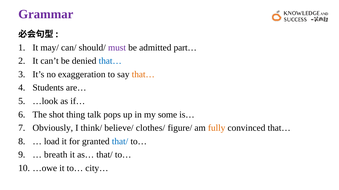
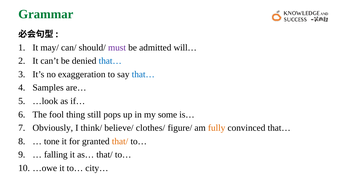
Grammar colour: purple -> green
part…: part… -> will…
that… at (143, 75) colour: orange -> blue
Students: Students -> Samples
shot: shot -> fool
talk: talk -> still
load: load -> tone
that/ at (120, 142) colour: blue -> orange
breath: breath -> falling
